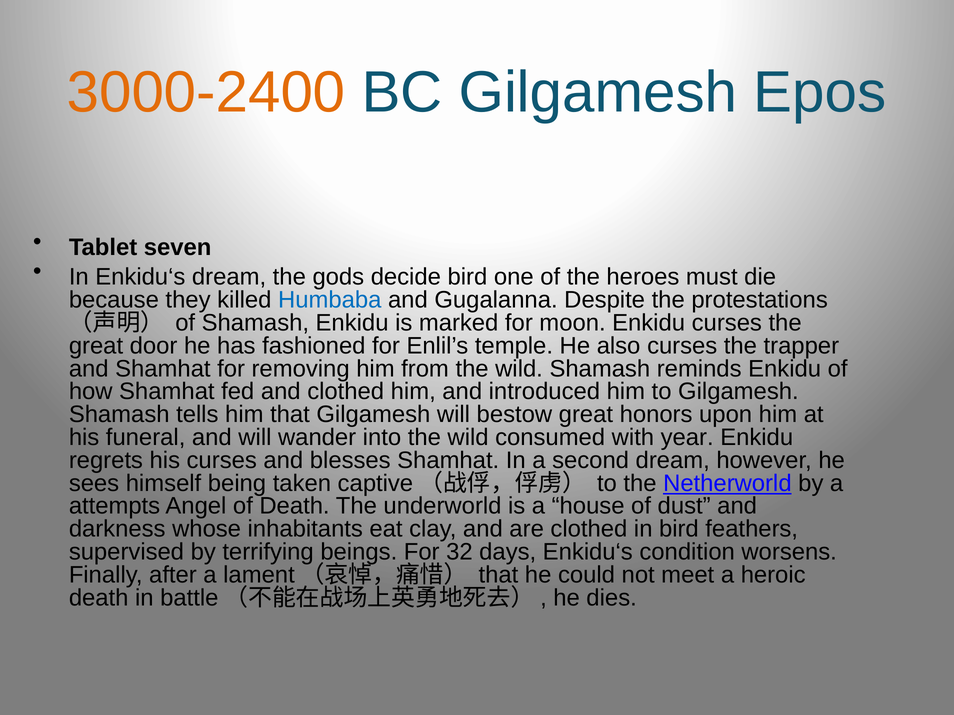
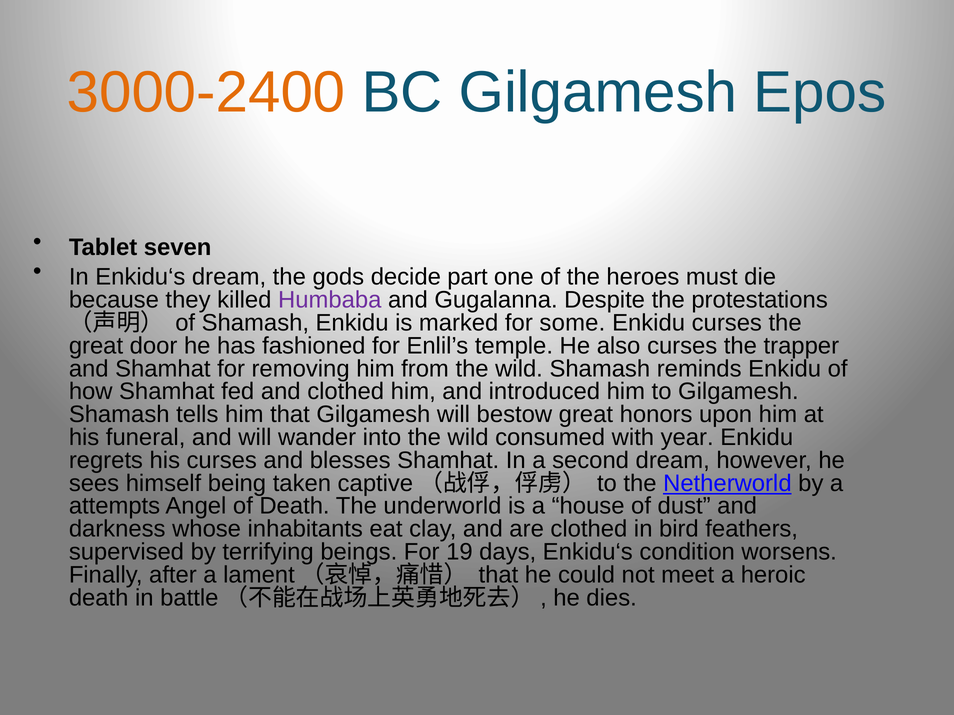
decide bird: bird -> part
Humbaba colour: blue -> purple
moon: moon -> some
32: 32 -> 19
